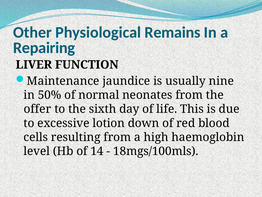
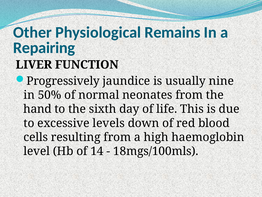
Maintenance: Maintenance -> Progressively
offer: offer -> hand
lotion: lotion -> levels
